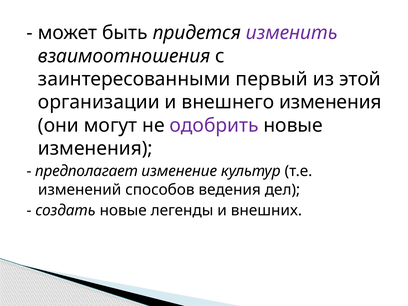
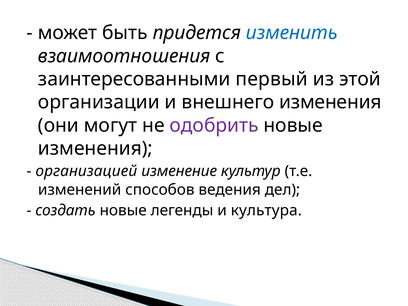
изменить colour: purple -> blue
предполагает: предполагает -> организацией
внешних: внешних -> культура
